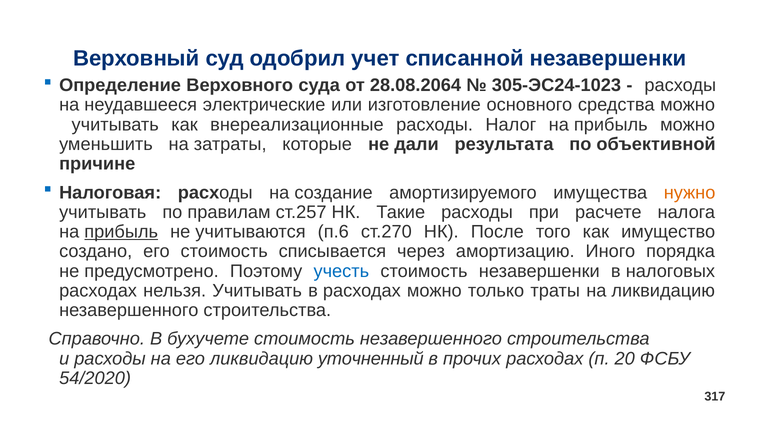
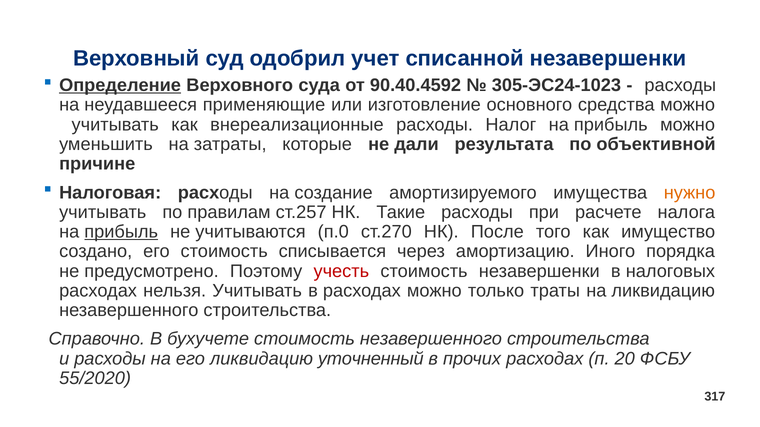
Определение underline: none -> present
28.08.2064: 28.08.2064 -> 90.40.4592
электрические: электрические -> применяющие
п.6: п.6 -> п.0
учесть colour: blue -> red
54/2020: 54/2020 -> 55/2020
